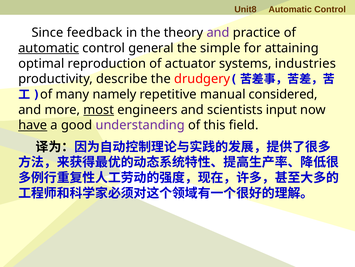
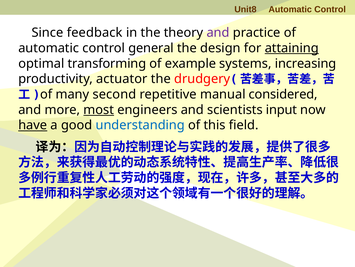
automatic at (49, 48) underline: present -> none
simple: simple -> design
attaining underline: none -> present
reproduction: reproduction -> transforming
actuator: actuator -> example
industries: industries -> increasing
describe: describe -> actuator
namely: namely -> second
understanding colour: purple -> blue
